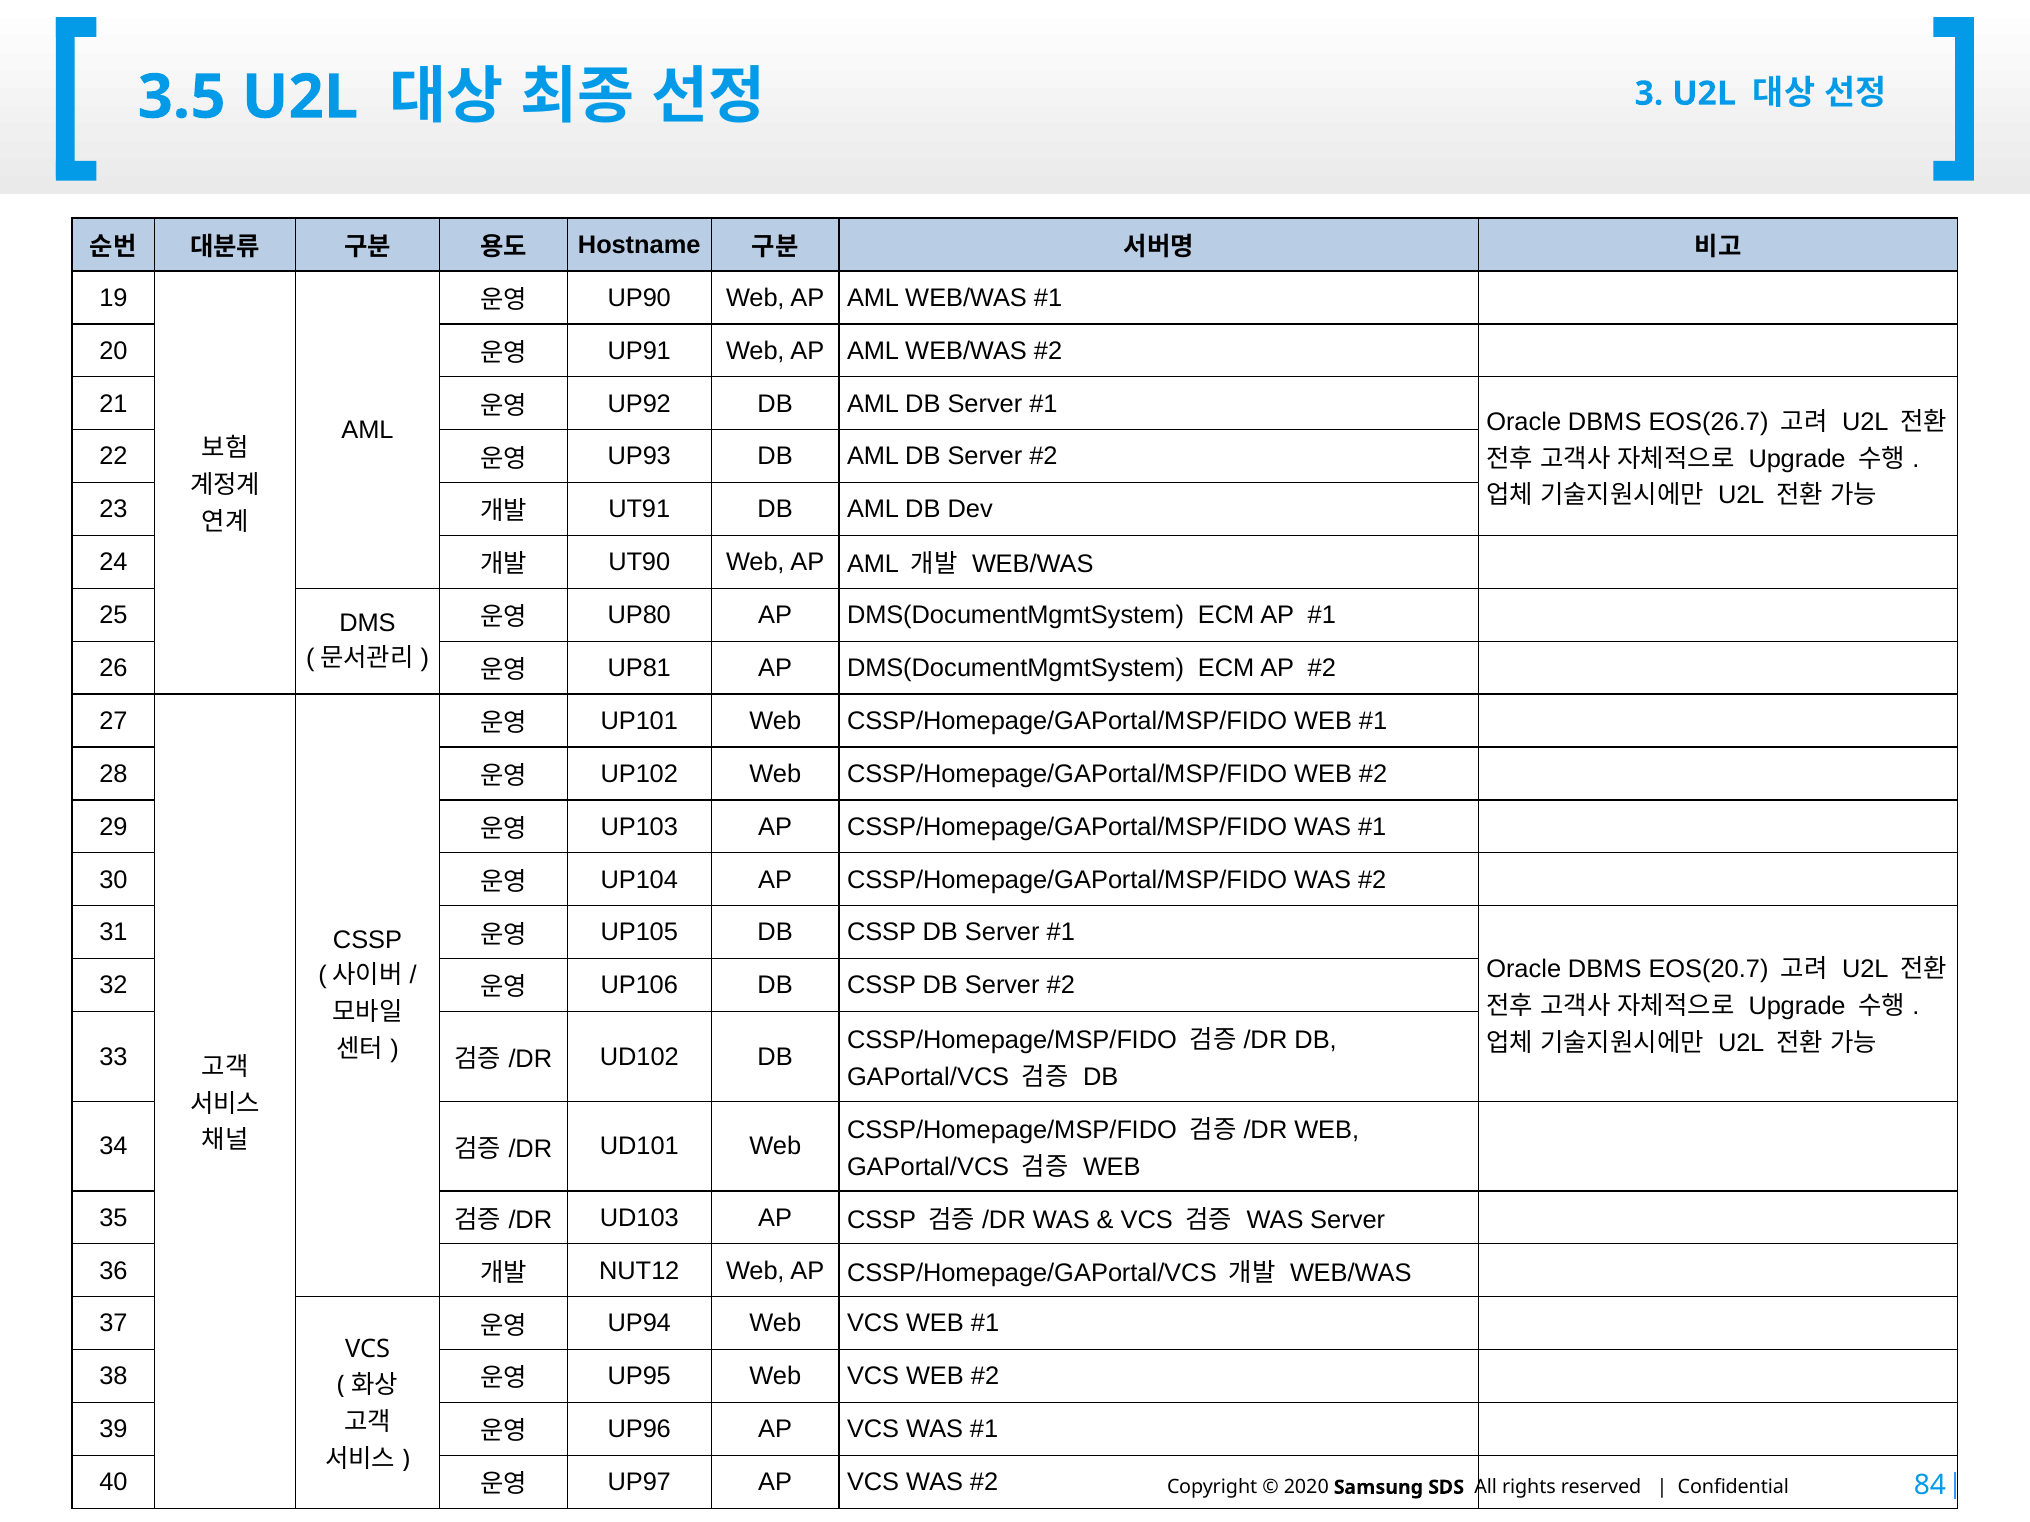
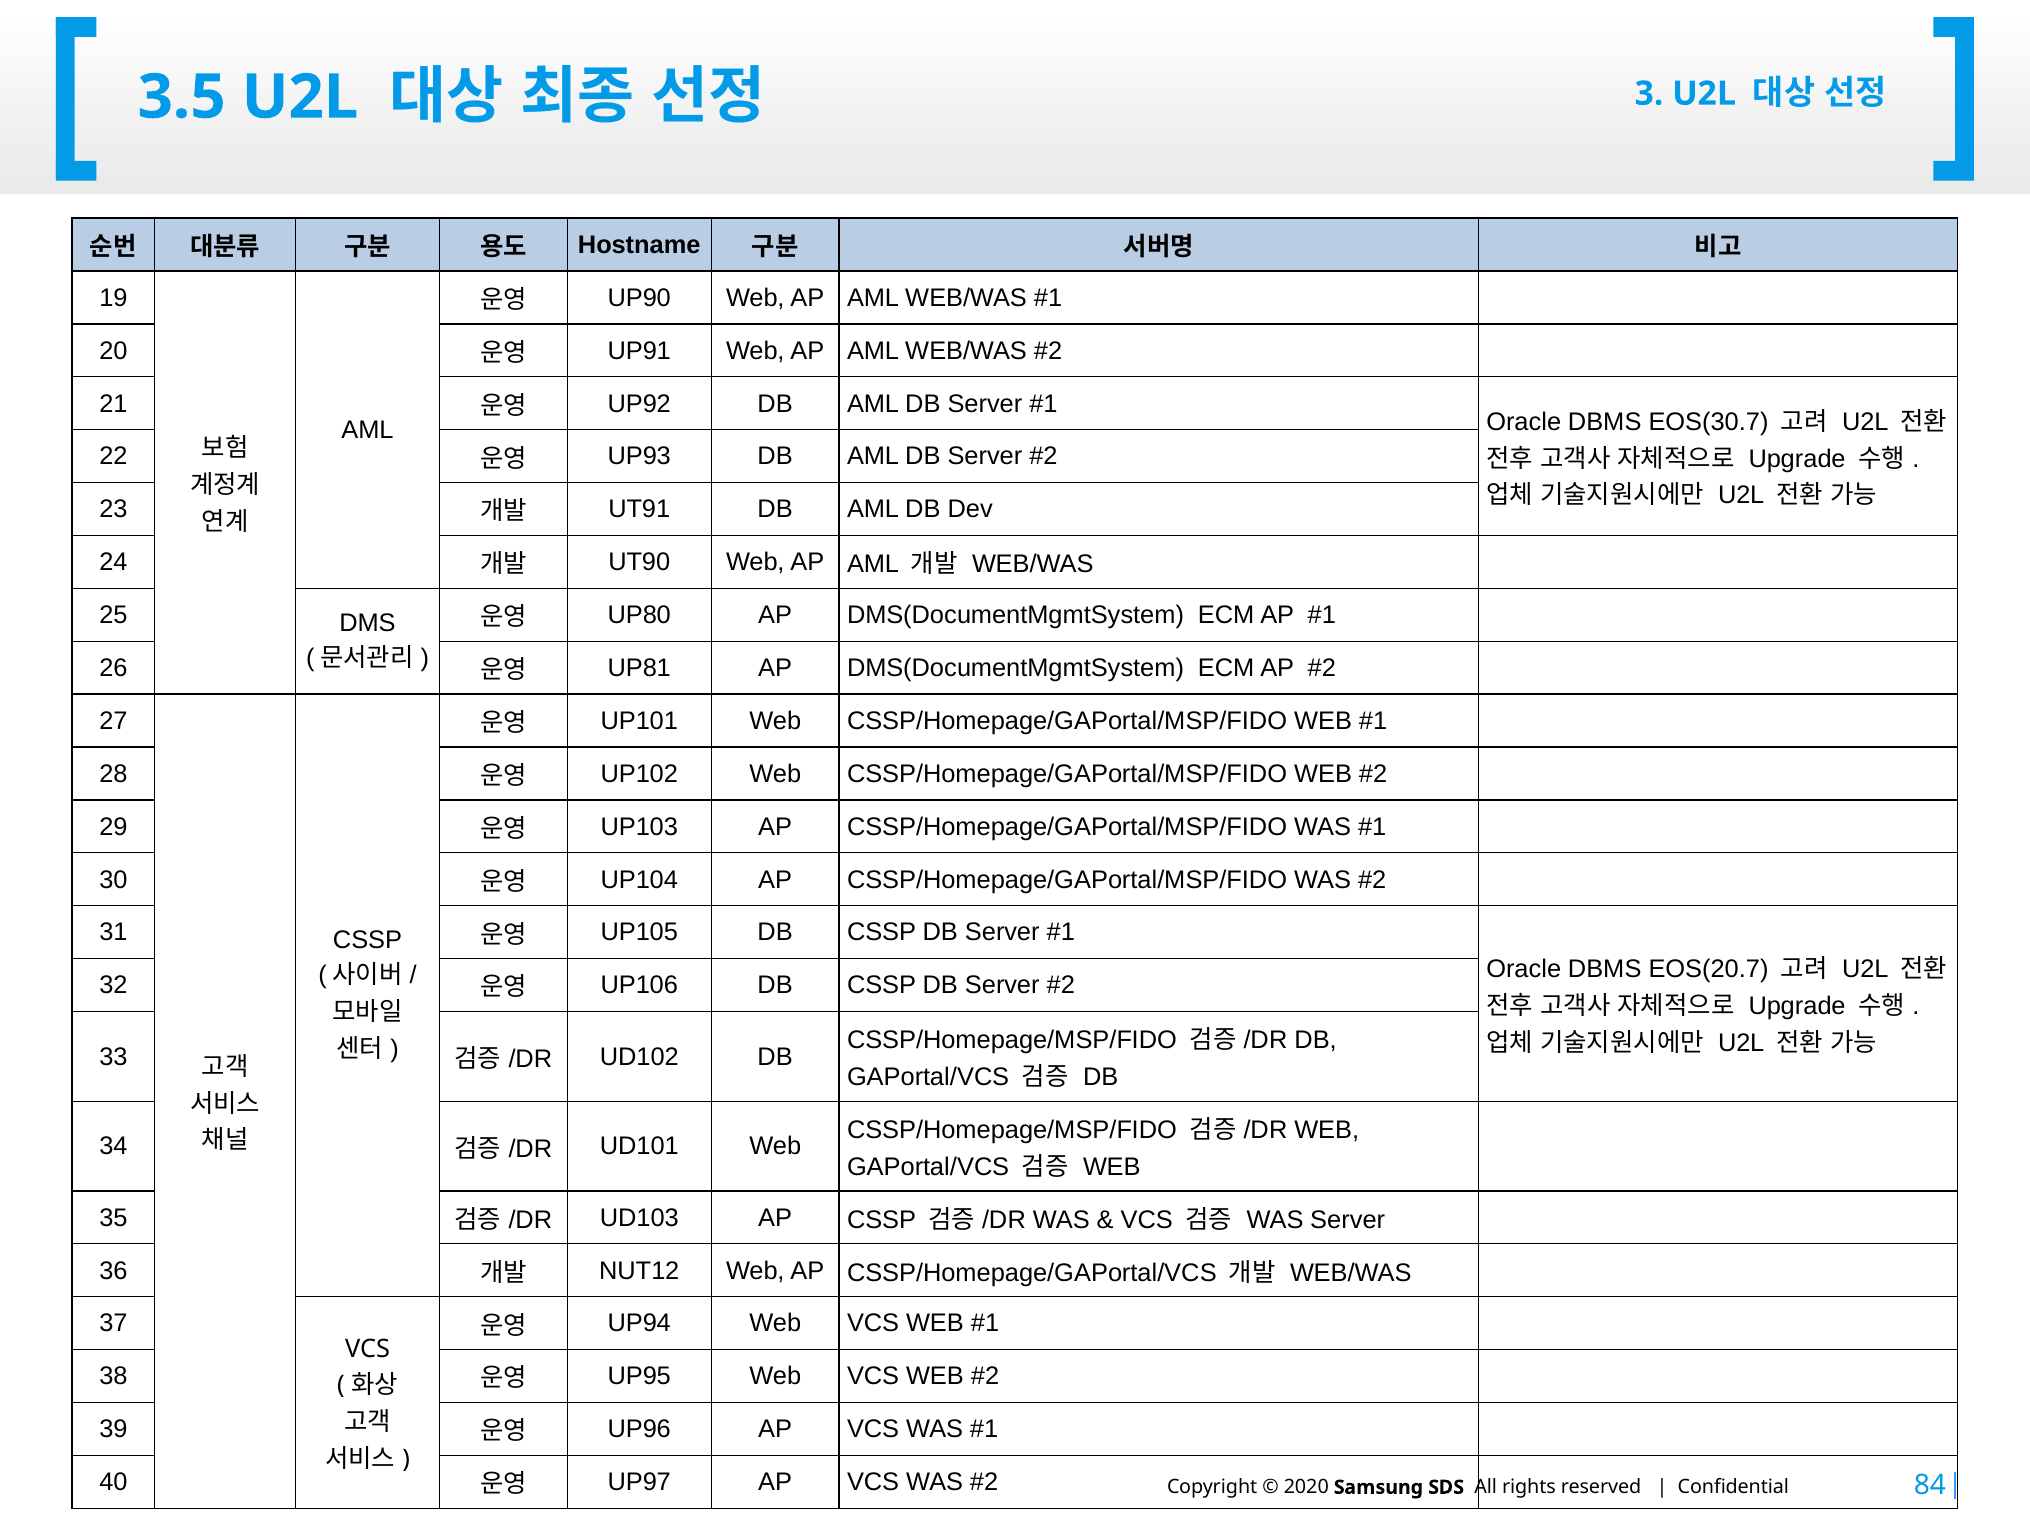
EOS(26.7: EOS(26.7 -> EOS(30.7
